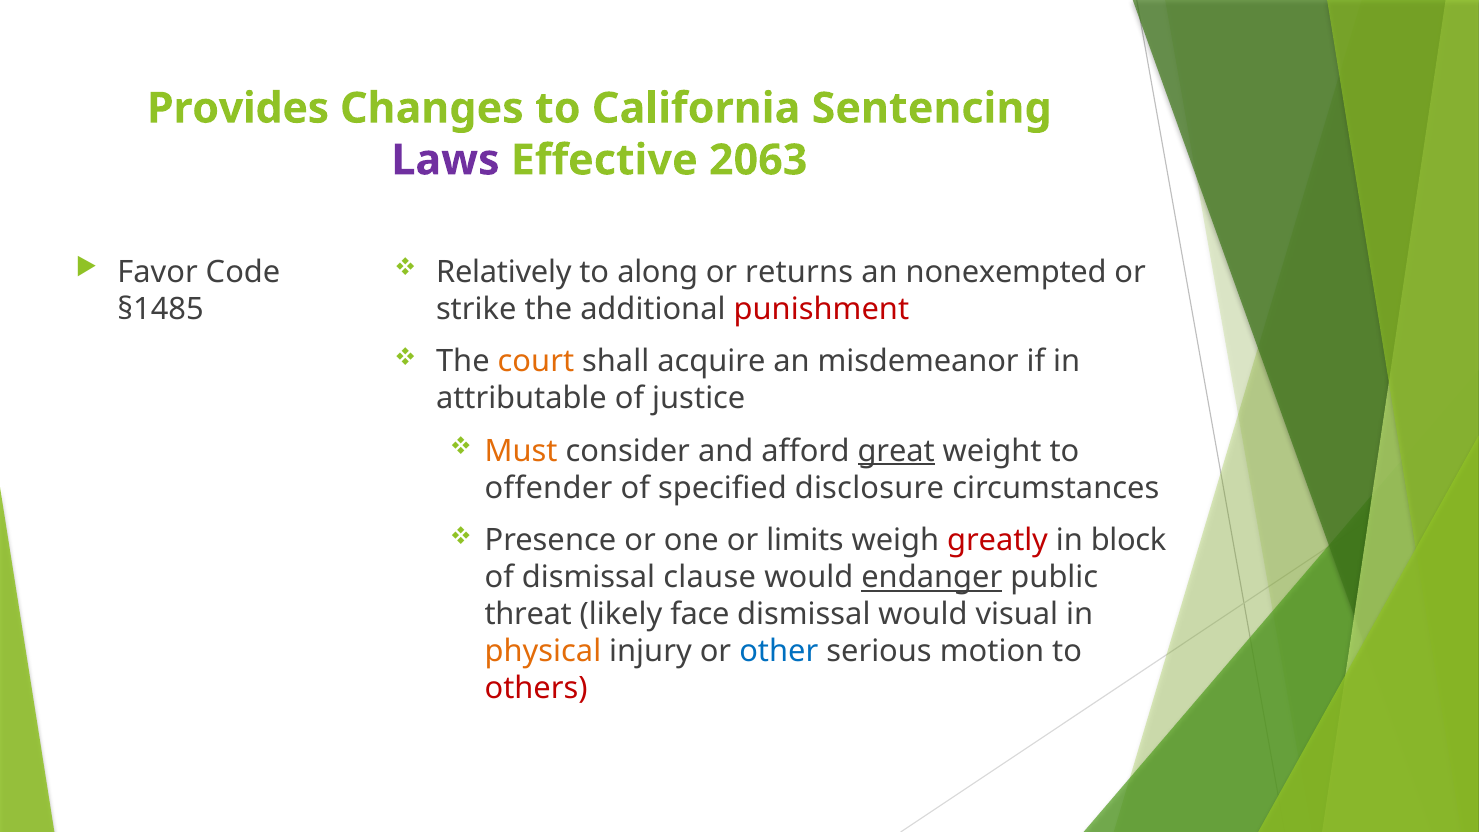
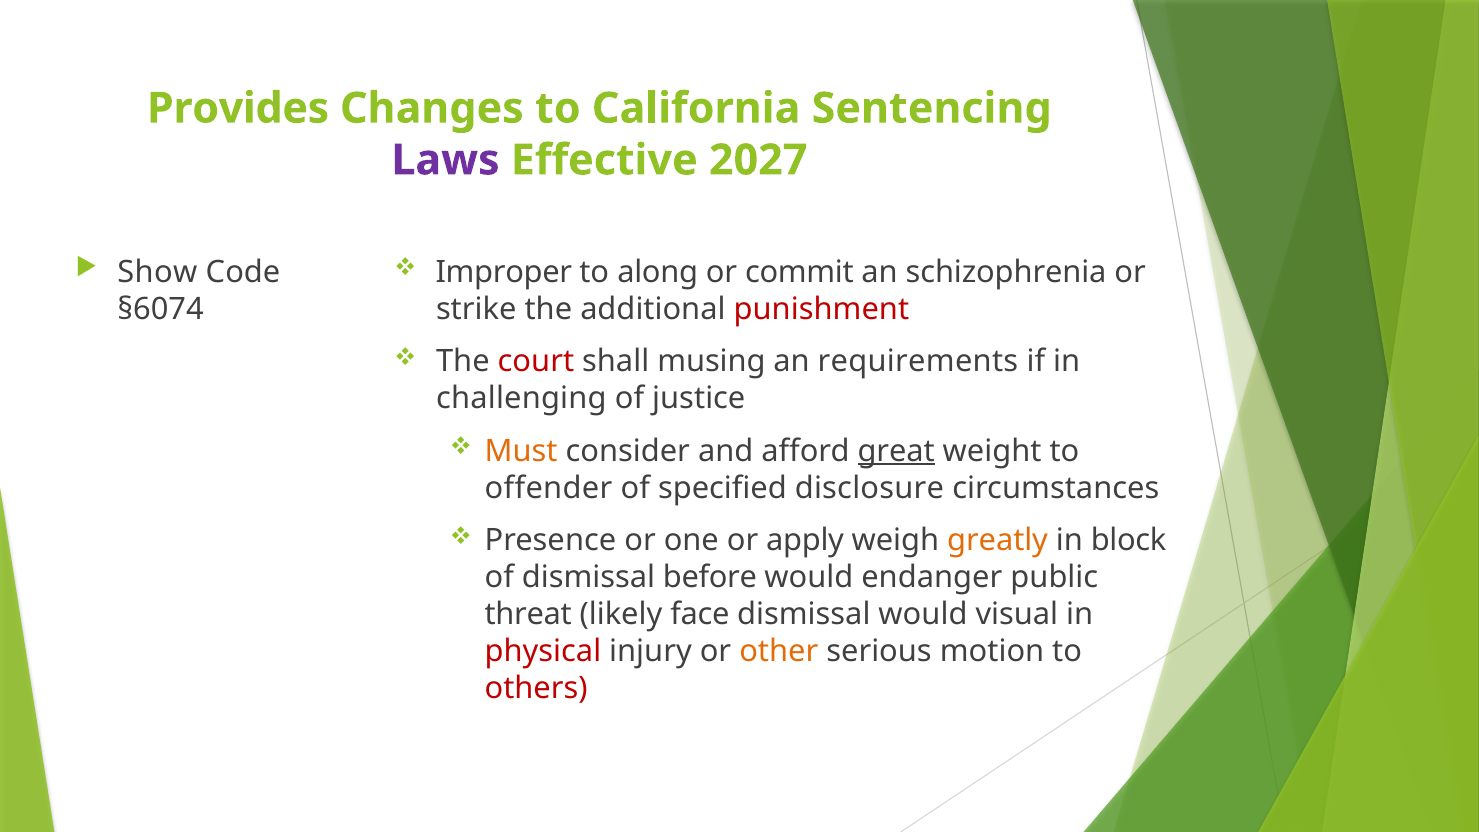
2063: 2063 -> 2027
Favor: Favor -> Show
Relatively: Relatively -> Improper
returns: returns -> commit
nonexempted: nonexempted -> schizophrenia
§1485: §1485 -> §6074
court colour: orange -> red
acquire: acquire -> musing
misdemeanor: misdemeanor -> requirements
attributable: attributable -> challenging
limits: limits -> apply
greatly colour: red -> orange
clause: clause -> before
endanger underline: present -> none
physical colour: orange -> red
other colour: blue -> orange
